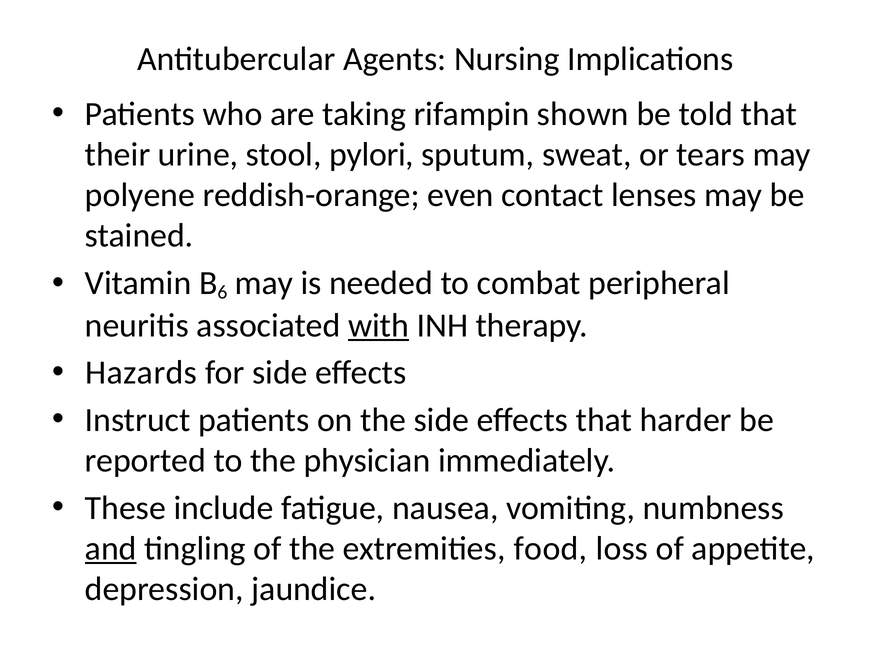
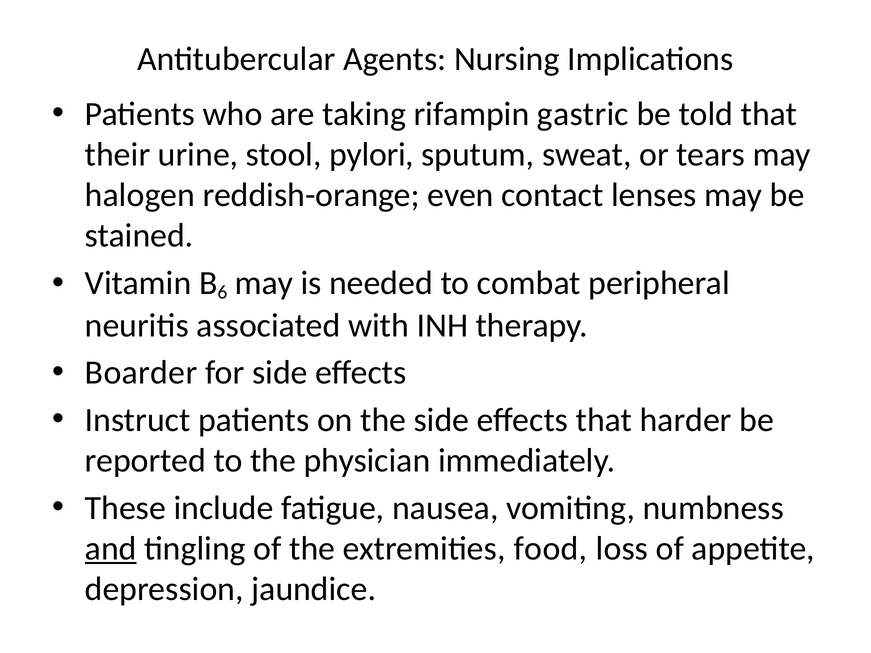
shown: shown -> gastric
polyene: polyene -> halogen
with underline: present -> none
Hazards: Hazards -> Boarder
